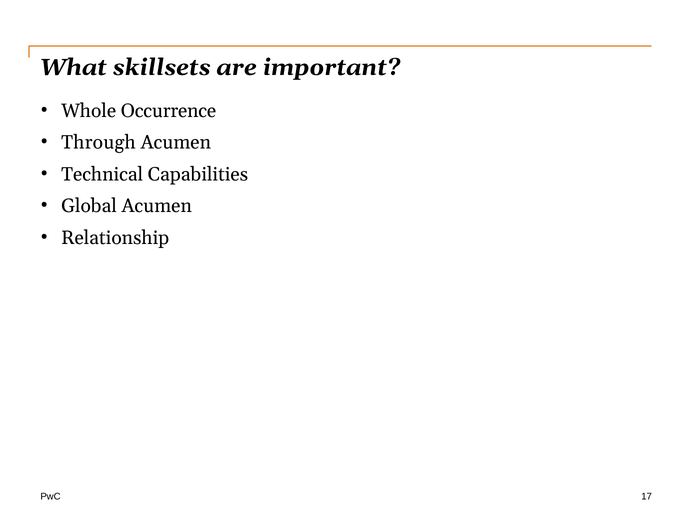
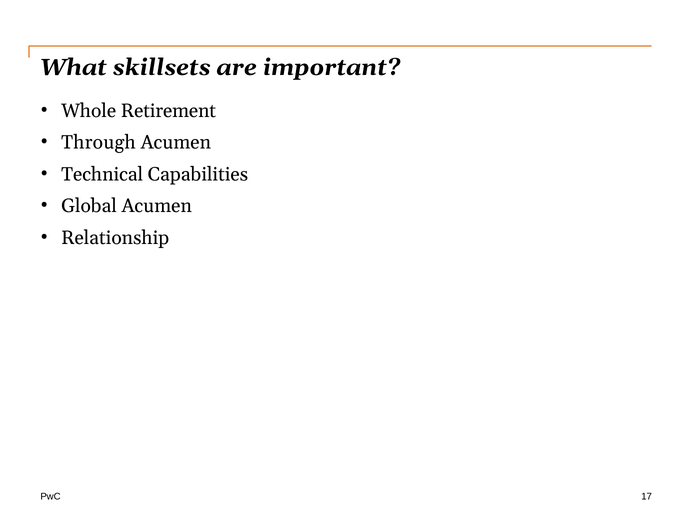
Occurrence: Occurrence -> Retirement
